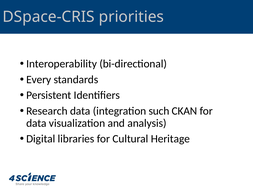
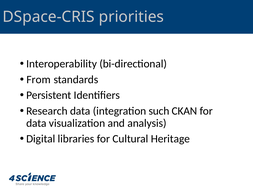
Every: Every -> From
